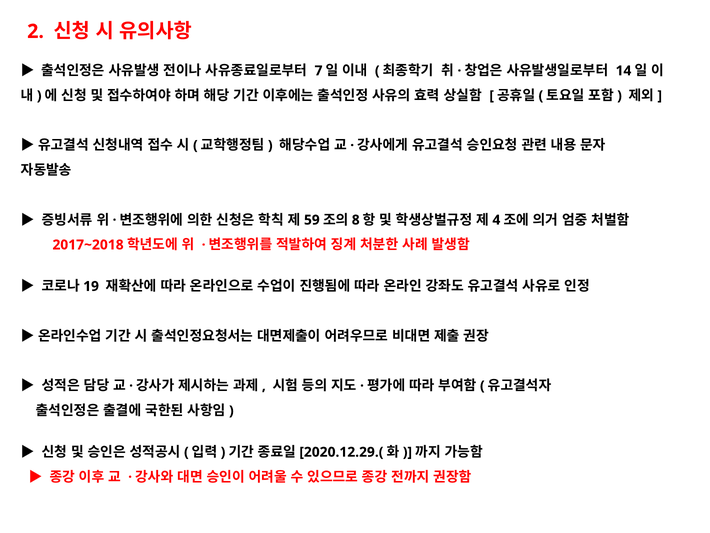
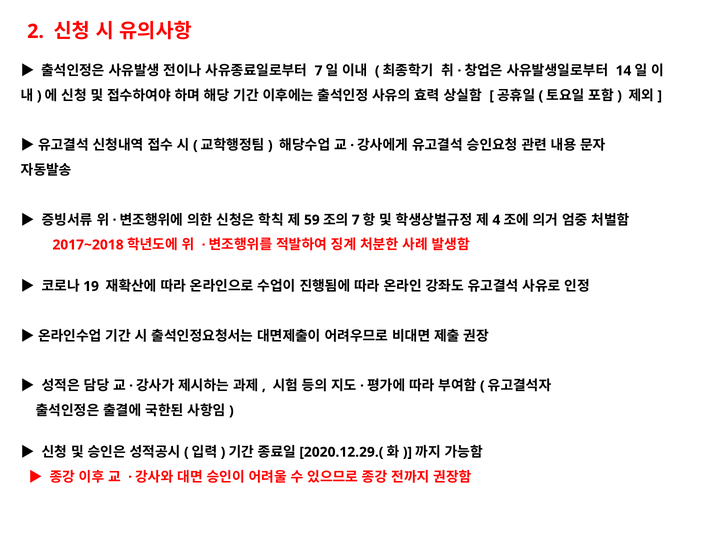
8 at (356, 220): 8 -> 7
